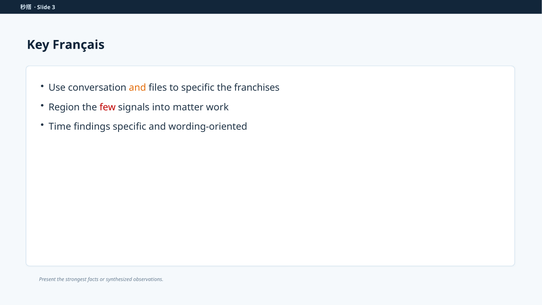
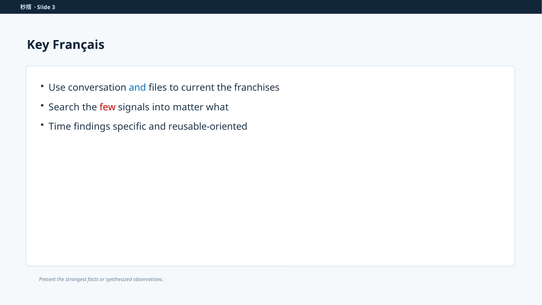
and at (138, 88) colour: orange -> blue
to specific: specific -> current
Region: Region -> Search
work: work -> what
wording-oriented: wording-oriented -> reusable-oriented
